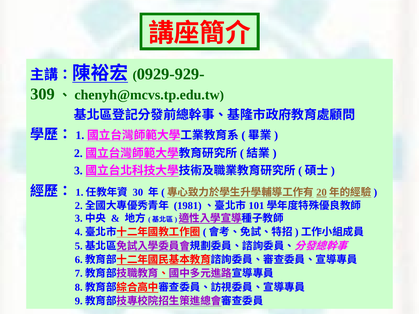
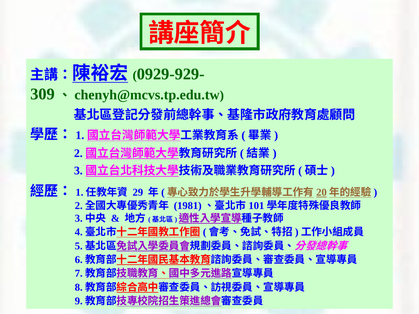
30: 30 -> 29
